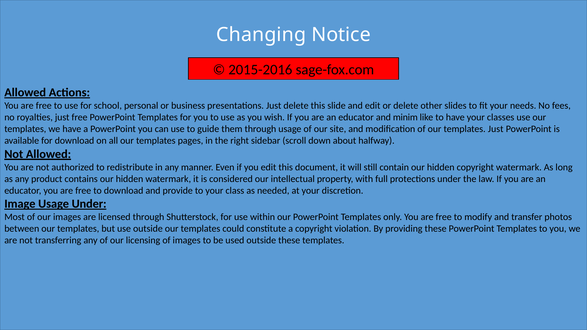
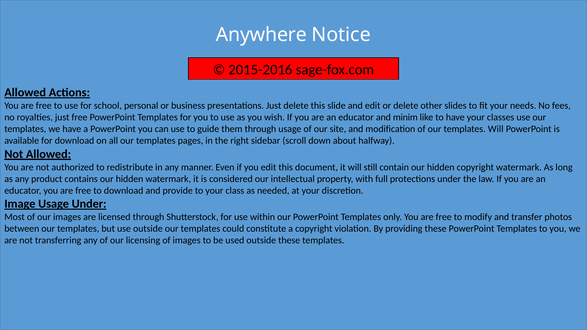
Changing: Changing -> Anywhere
templates Just: Just -> Will
